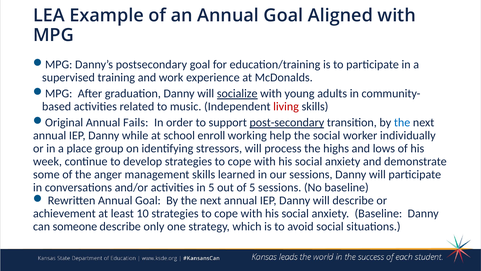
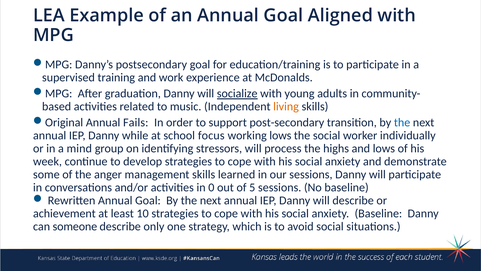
living colour: red -> orange
post-secondary underline: present -> none
enroll: enroll -> focus
working help: help -> lows
place: place -> mind
in 5: 5 -> 0
